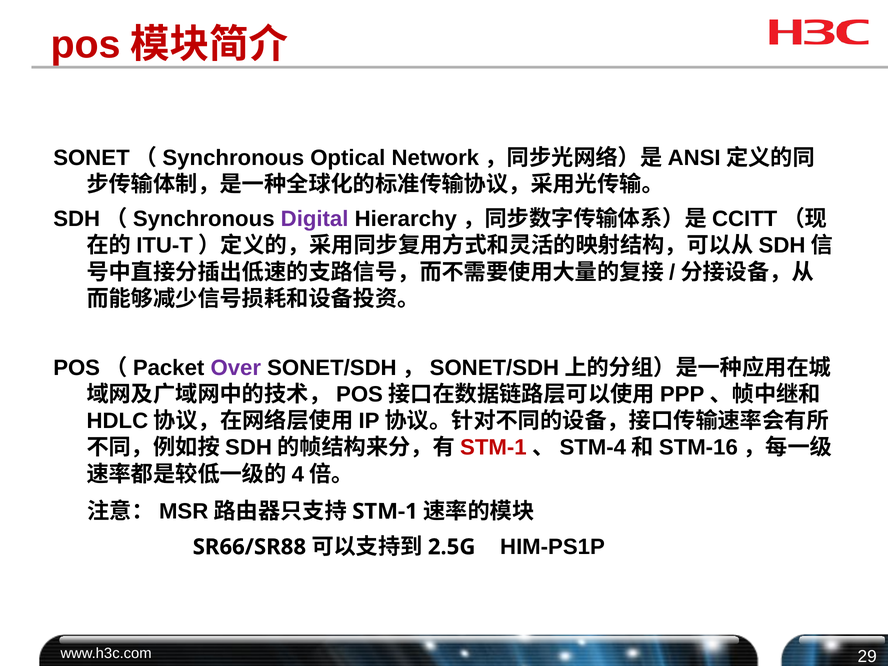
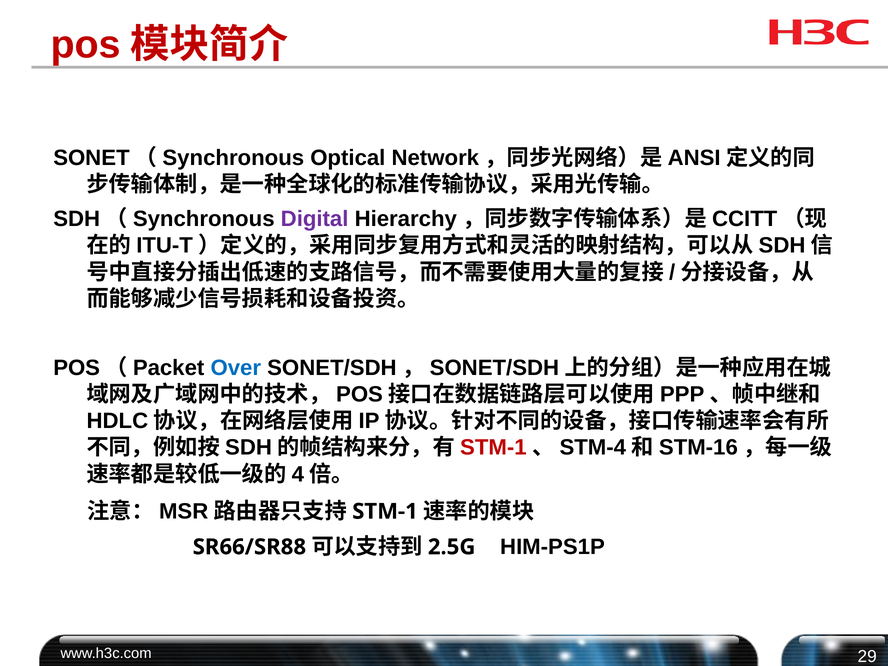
Over colour: purple -> blue
